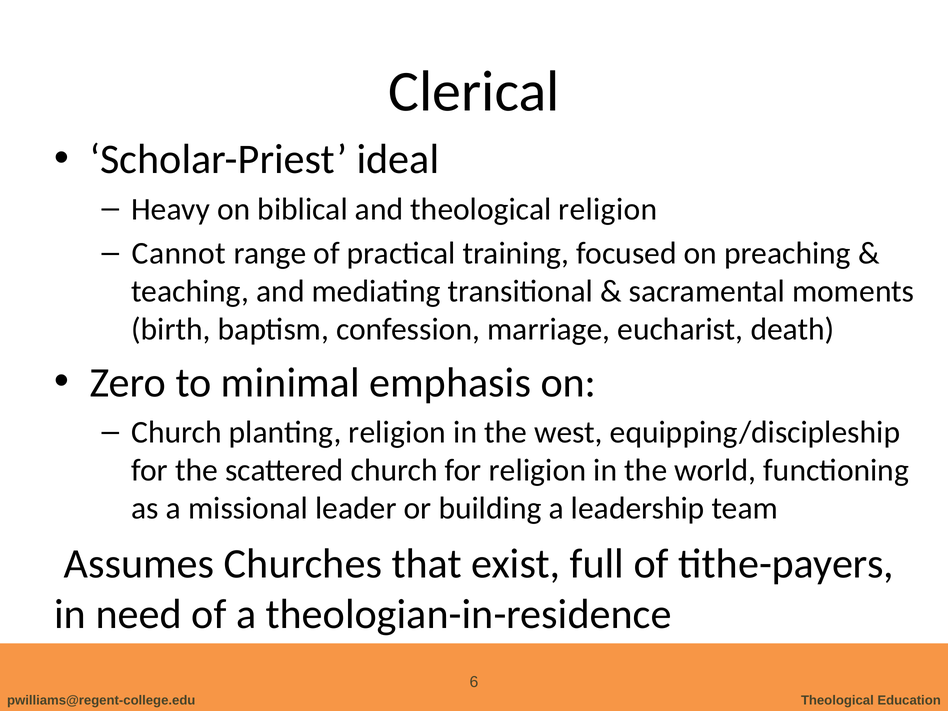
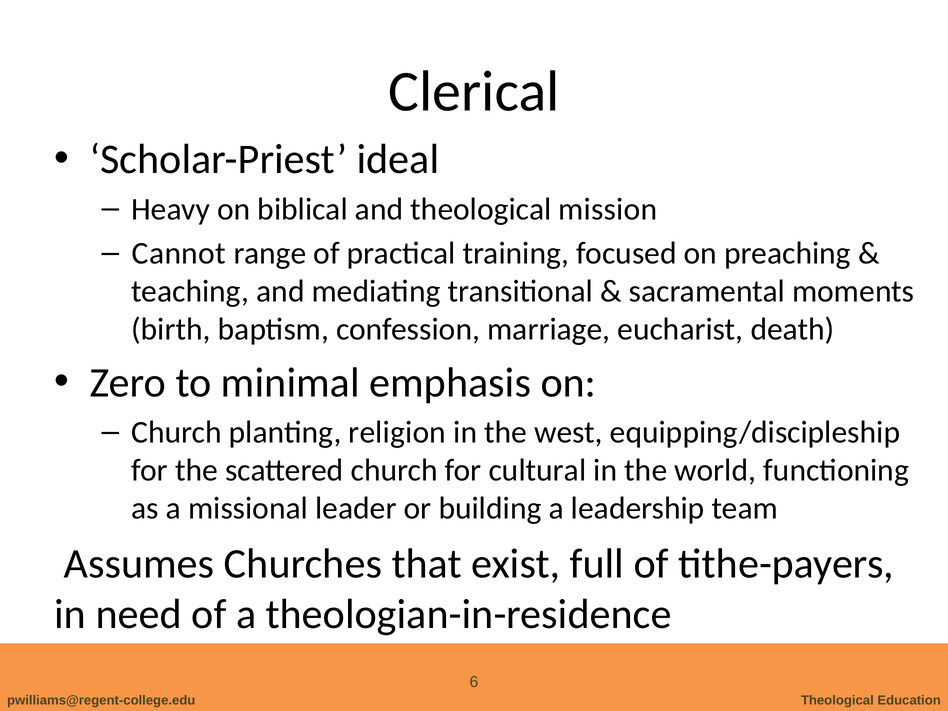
theological religion: religion -> mission
for religion: religion -> cultural
